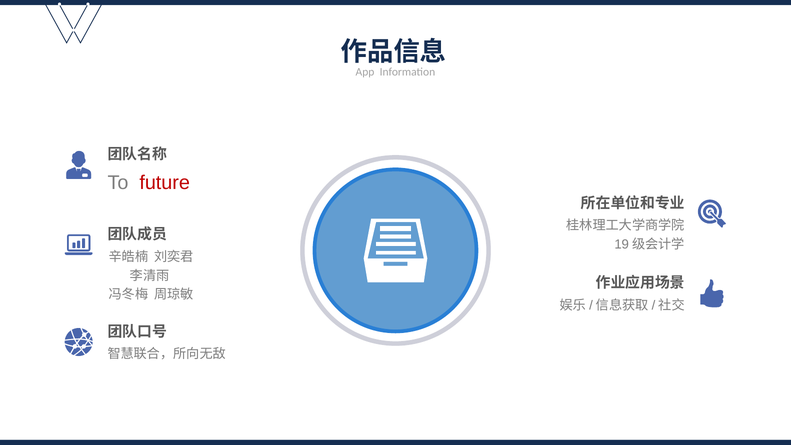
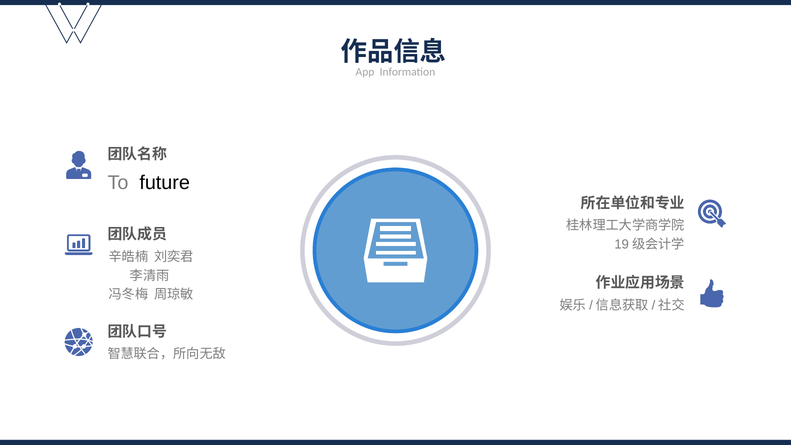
future colour: red -> black
